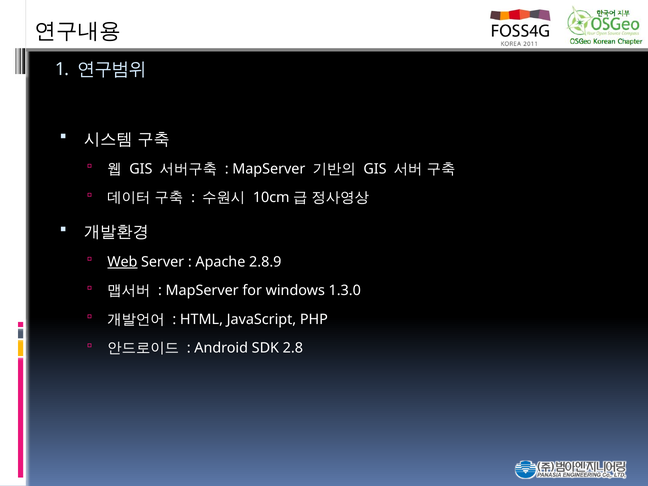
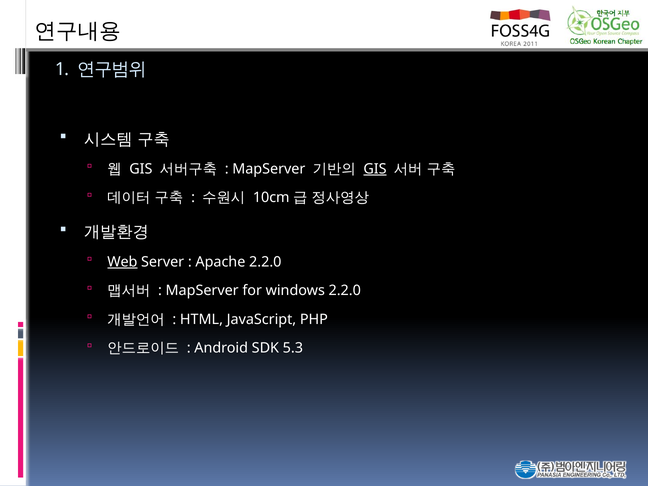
GIS at (375, 169) underline: none -> present
Apache 2.8.9: 2.8.9 -> 2.2.0
windows 1.3.0: 1.3.0 -> 2.2.0
2.8: 2.8 -> 5.3
